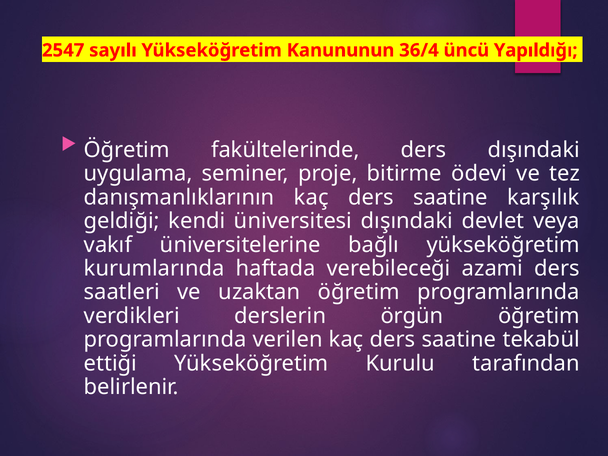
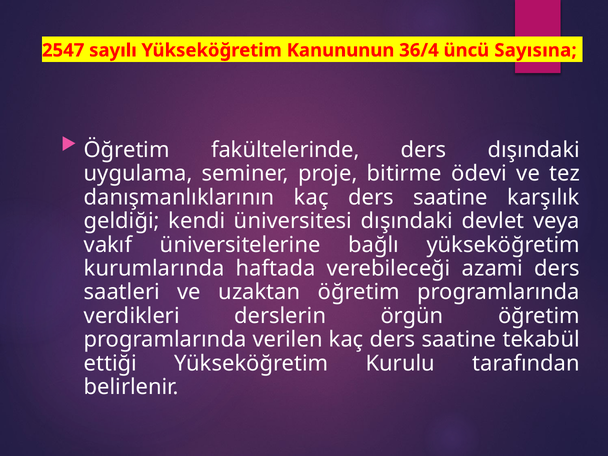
Yapıldığı: Yapıldığı -> Sayısına
